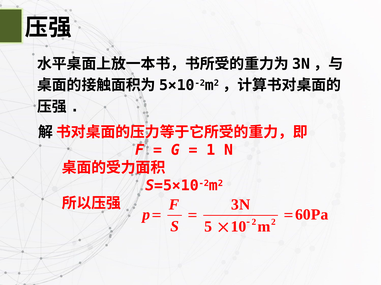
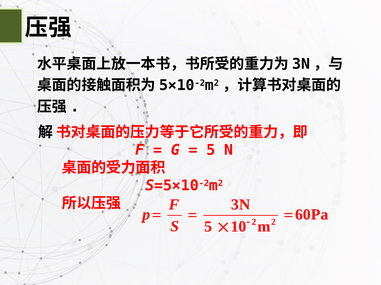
1 at (211, 150): 1 -> 5
